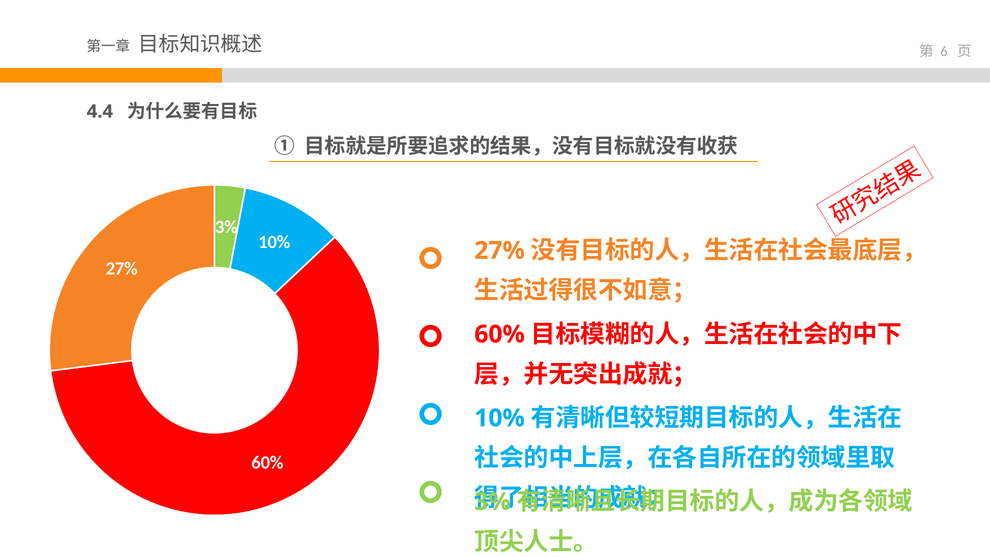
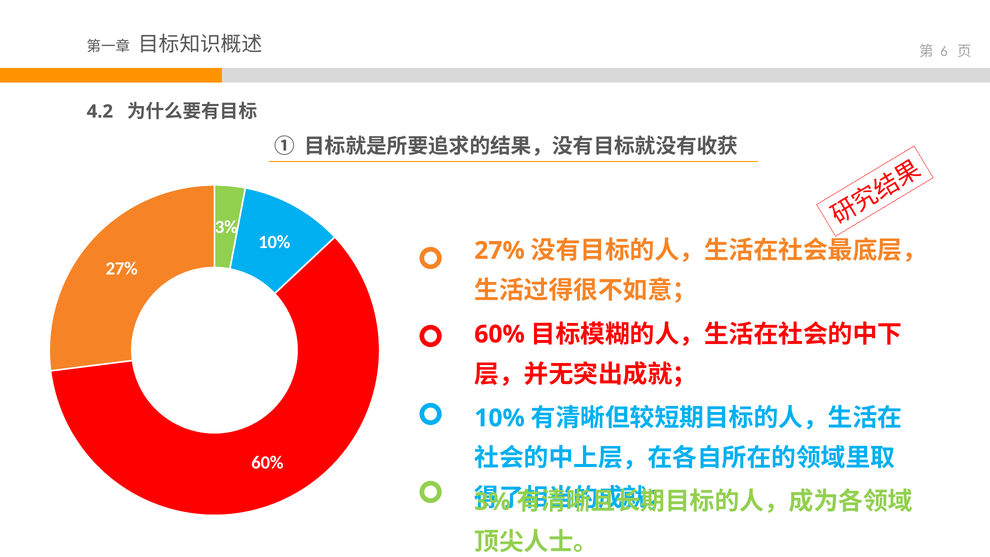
4.4: 4.4 -> 4.2
